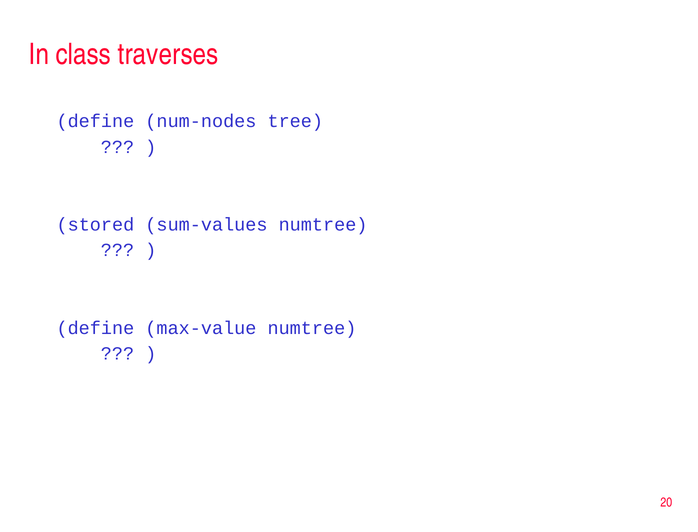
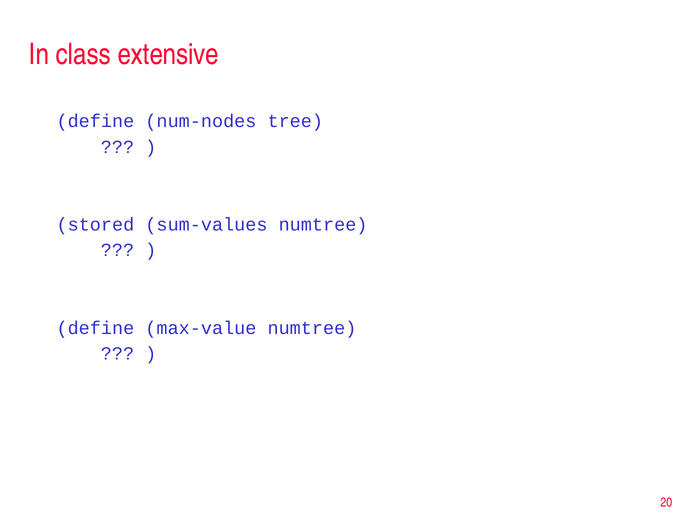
traverses: traverses -> extensive
